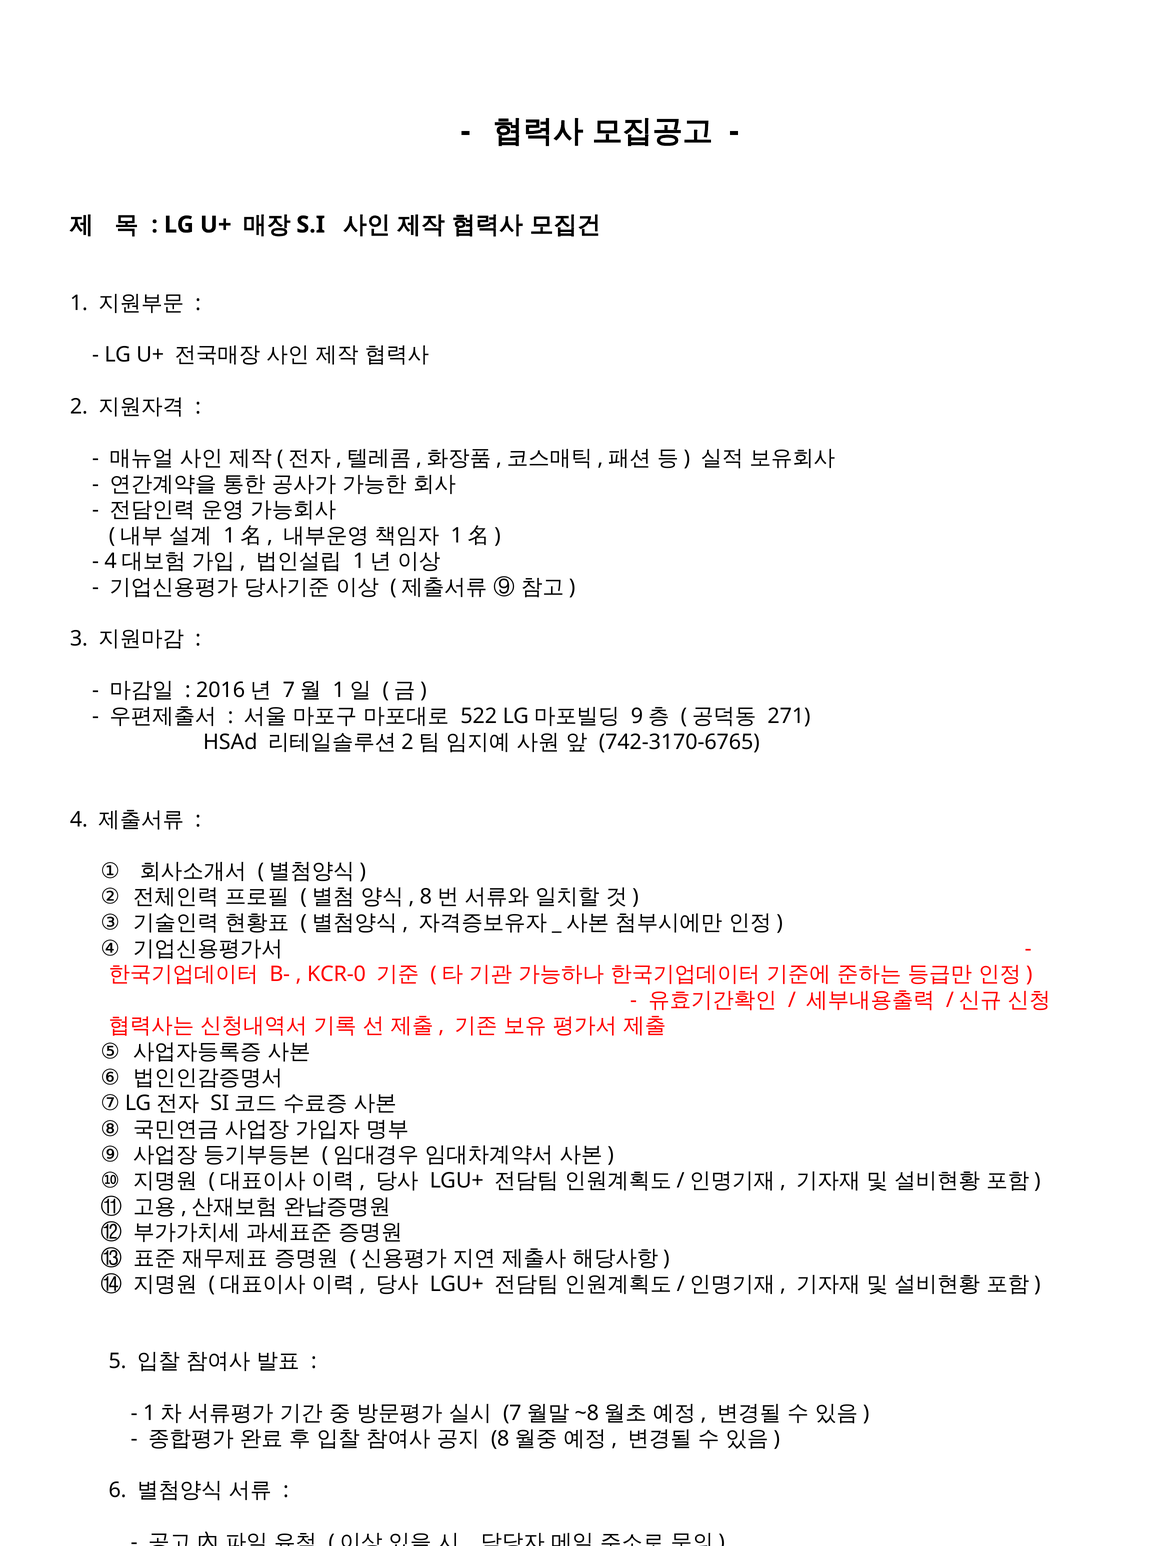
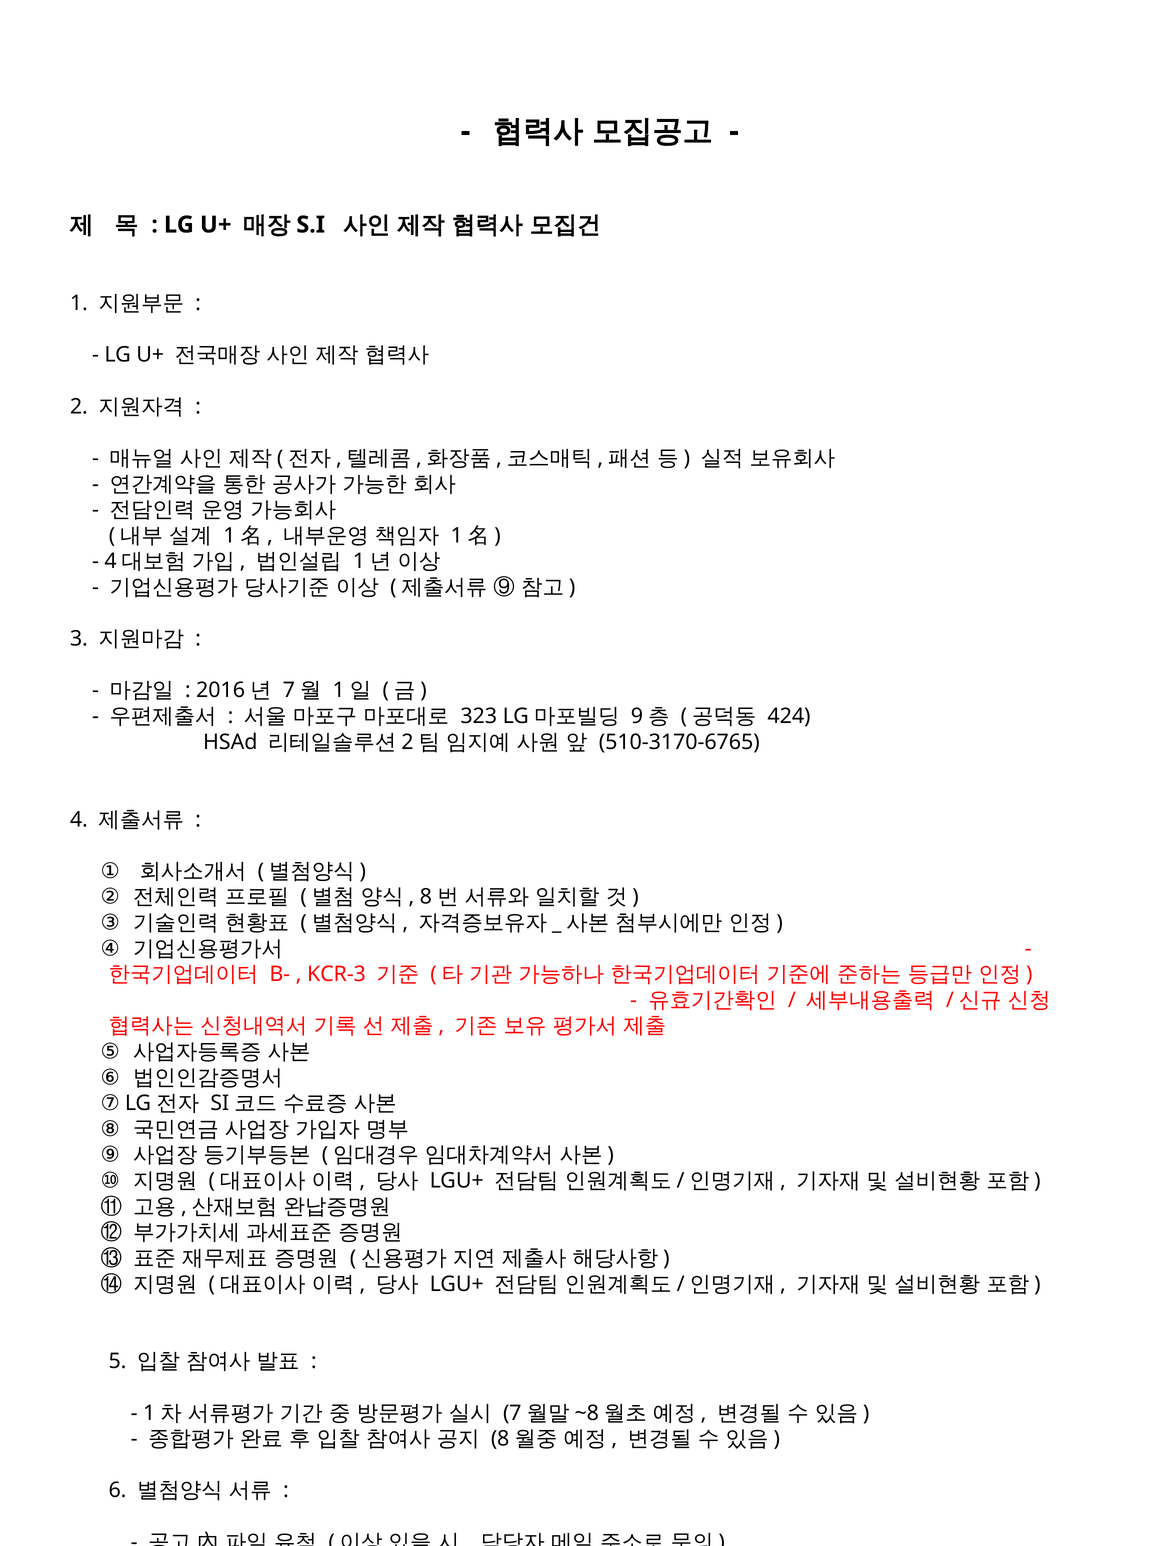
522: 522 -> 323
271: 271 -> 424
742-3170-6765: 742-3170-6765 -> 510-3170-6765
KCR-0: KCR-0 -> KCR-3
